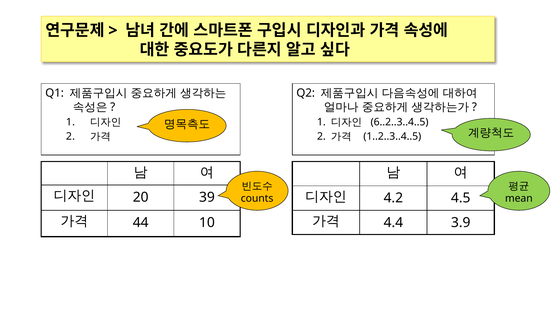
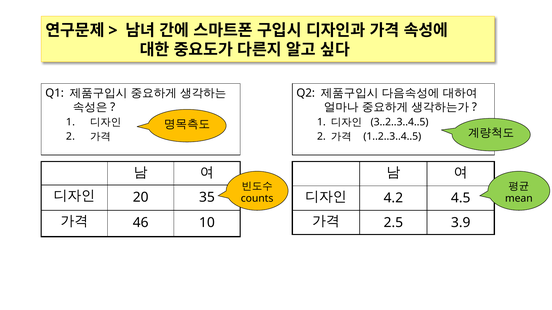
6..2..3..4..5: 6..2..3..4..5 -> 3..2..3..4..5
39: 39 -> 35
44: 44 -> 46
4.4: 4.4 -> 2.5
